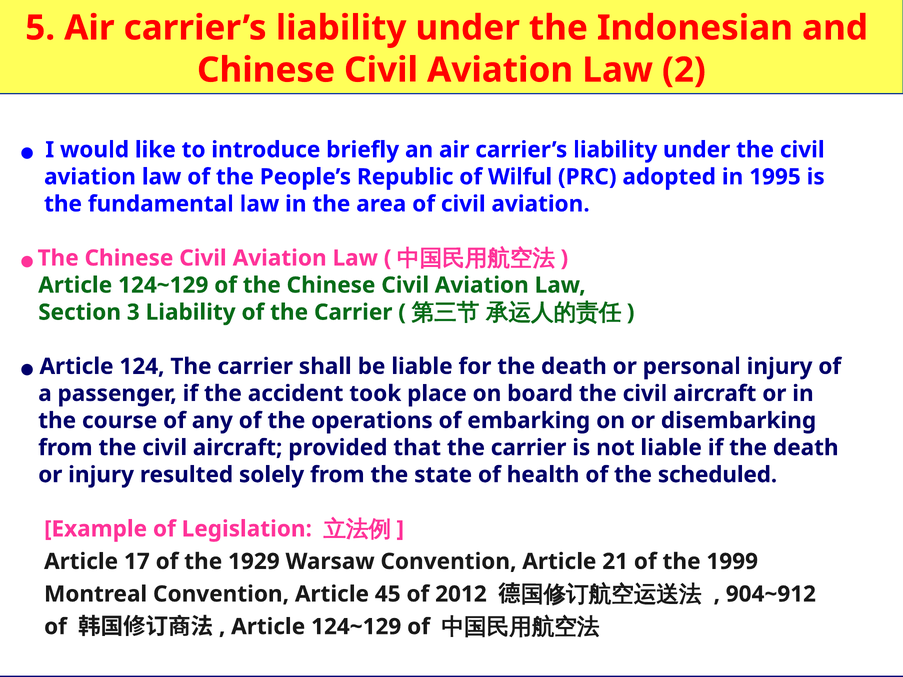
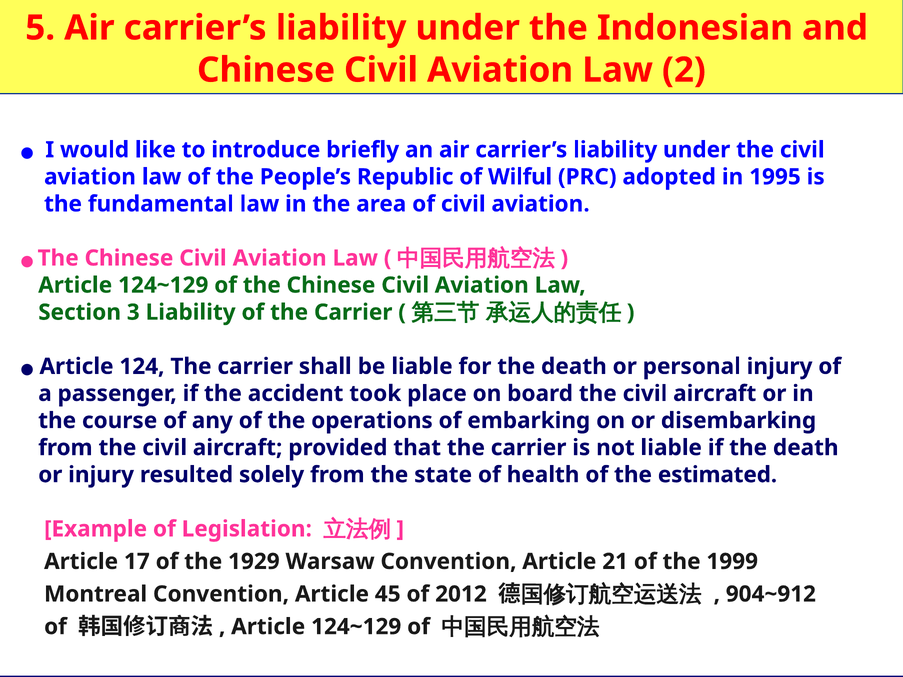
scheduled: scheduled -> estimated
